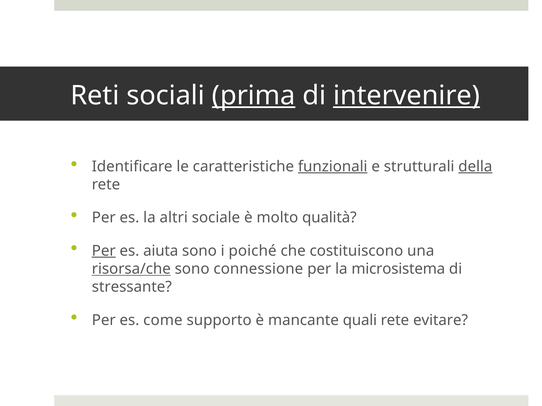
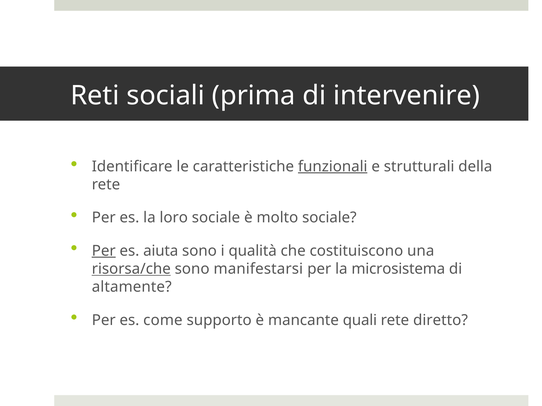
prima underline: present -> none
intervenire underline: present -> none
della underline: present -> none
altri: altri -> loro
molto qualità: qualità -> sociale
poiché: poiché -> qualità
connessione: connessione -> manifestarsi
stressante: stressante -> altamente
evitare: evitare -> diretto
